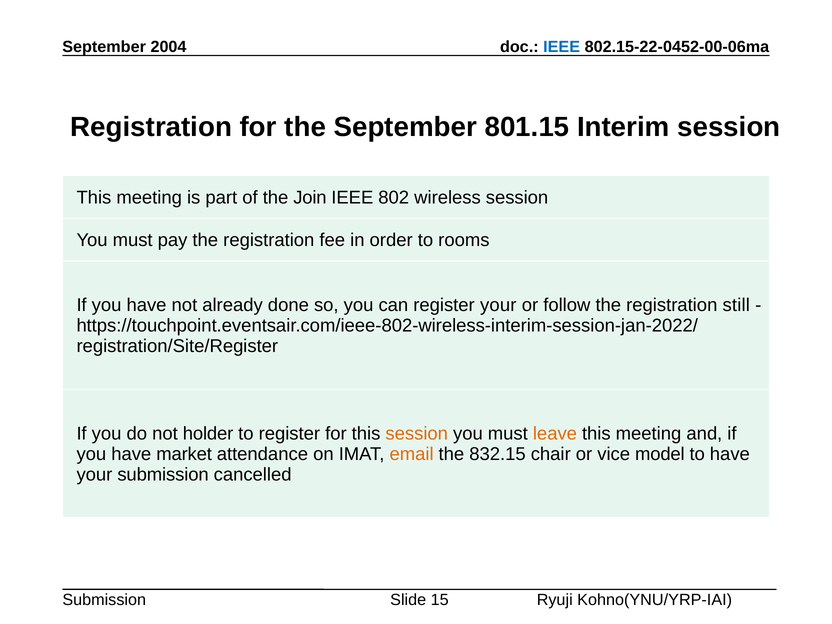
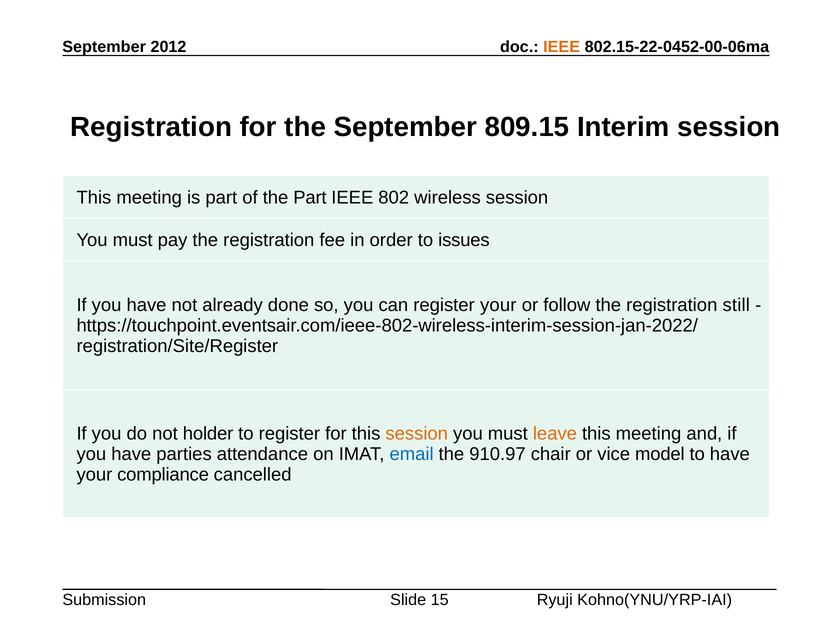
2004: 2004 -> 2012
IEEE at (562, 47) colour: blue -> orange
801.15: 801.15 -> 809.15
the Join: Join -> Part
rooms: rooms -> issues
market: market -> parties
email colour: orange -> blue
832.15: 832.15 -> 910.97
your submission: submission -> compliance
